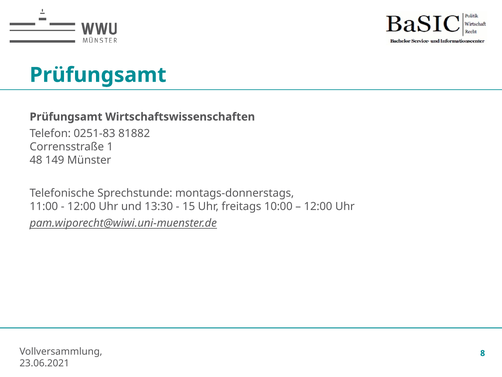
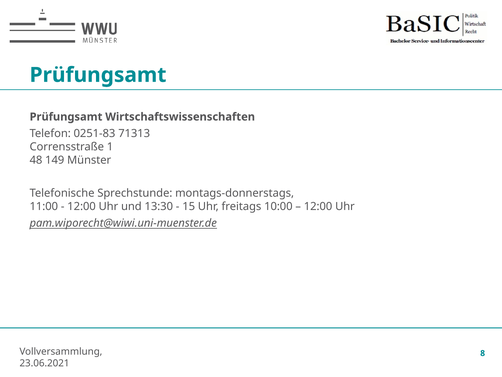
81882: 81882 -> 71313
